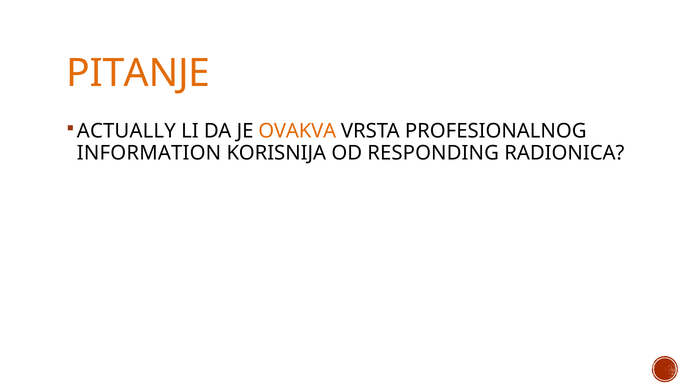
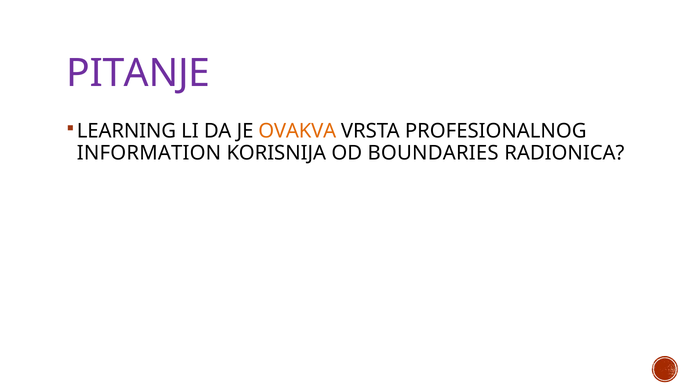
PITANJE colour: orange -> purple
ACTUALLY: ACTUALLY -> LEARNING
RESPONDING: RESPONDING -> BOUNDARIES
